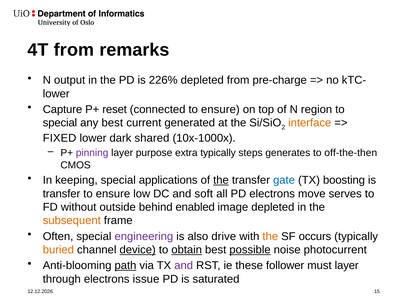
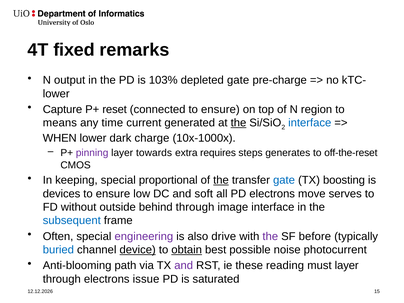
4T from: from -> fixed
226%: 226% -> 103%
depleted from: from -> gate
special at (60, 123): special -> means
any best: best -> time
the at (238, 123) underline: none -> present
interface at (310, 123) colour: orange -> blue
FIXED: FIXED -> WHEN
shared: shared -> charge
purpose: purpose -> towards
extra typically: typically -> requires
off-the-then: off-the-then -> off-the-reset
applications: applications -> proportional
transfer at (62, 194): transfer -> devices
behind enabled: enabled -> through
image depleted: depleted -> interface
subsequent colour: orange -> blue
the at (270, 236) colour: orange -> purple
occurs: occurs -> before
buried colour: orange -> blue
possible underline: present -> none
path underline: present -> none
follower: follower -> reading
